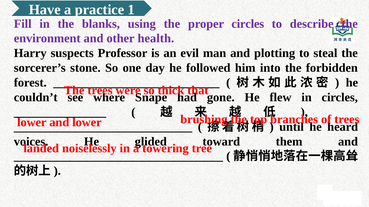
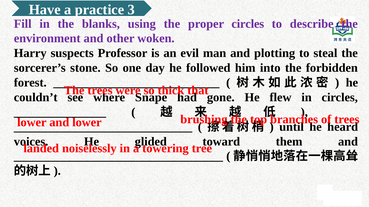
1: 1 -> 3
health: health -> woken
